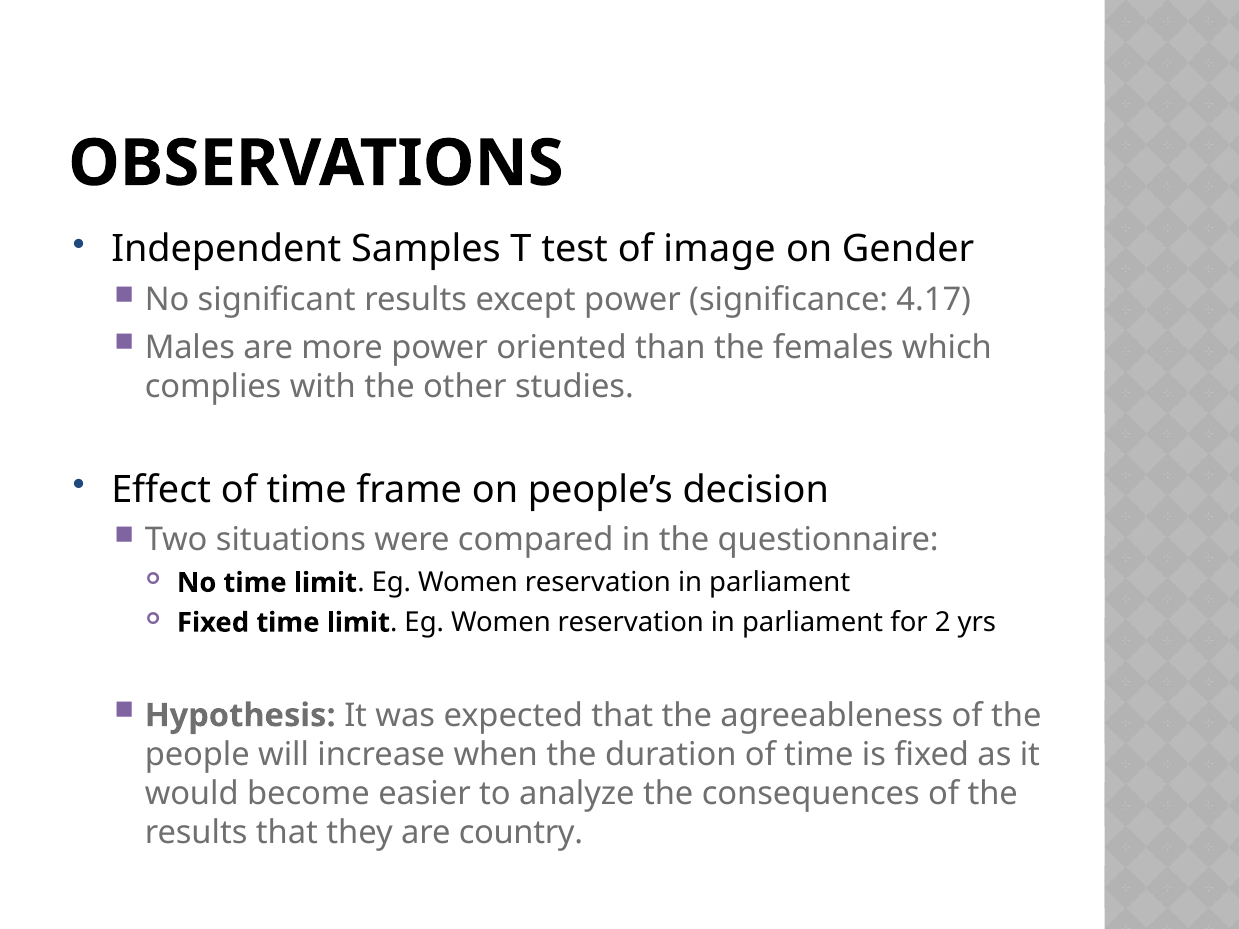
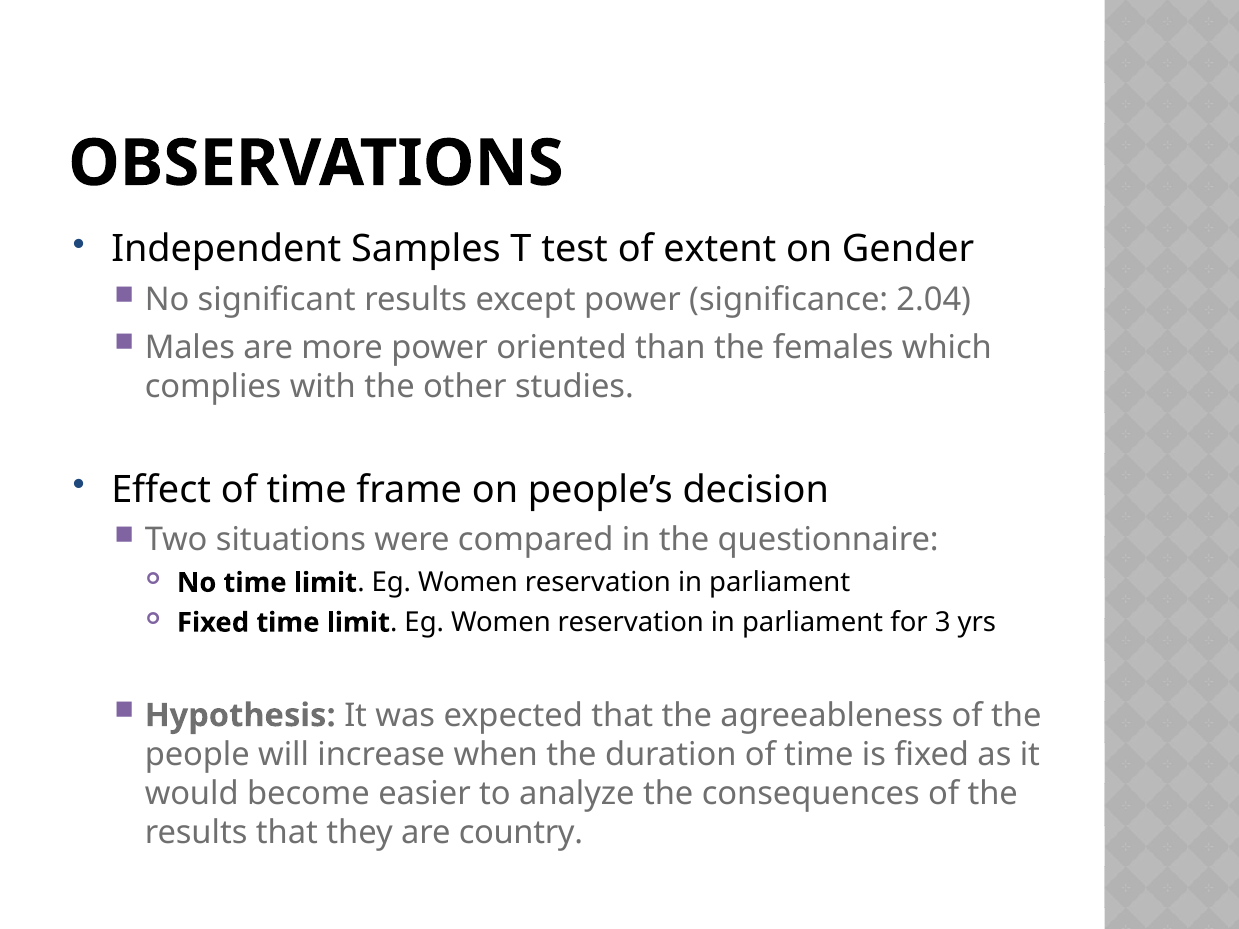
image: image -> extent
4.17: 4.17 -> 2.04
2: 2 -> 3
